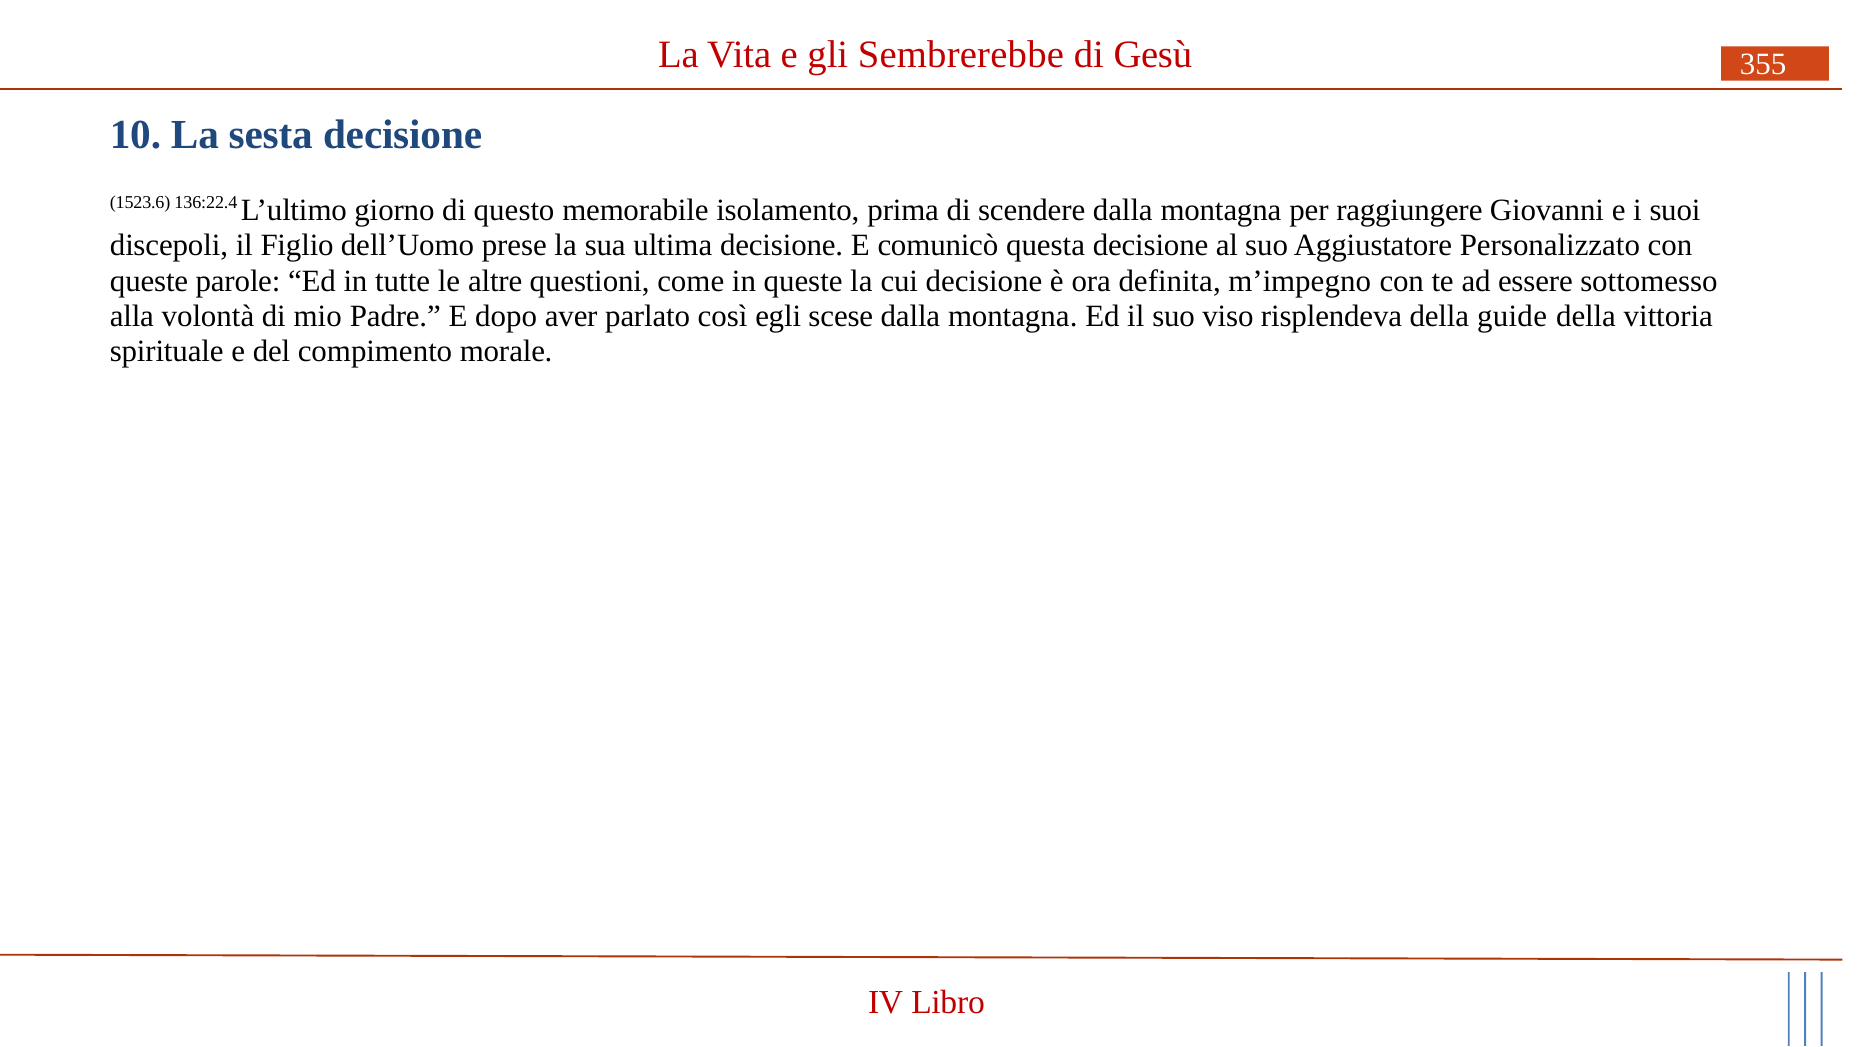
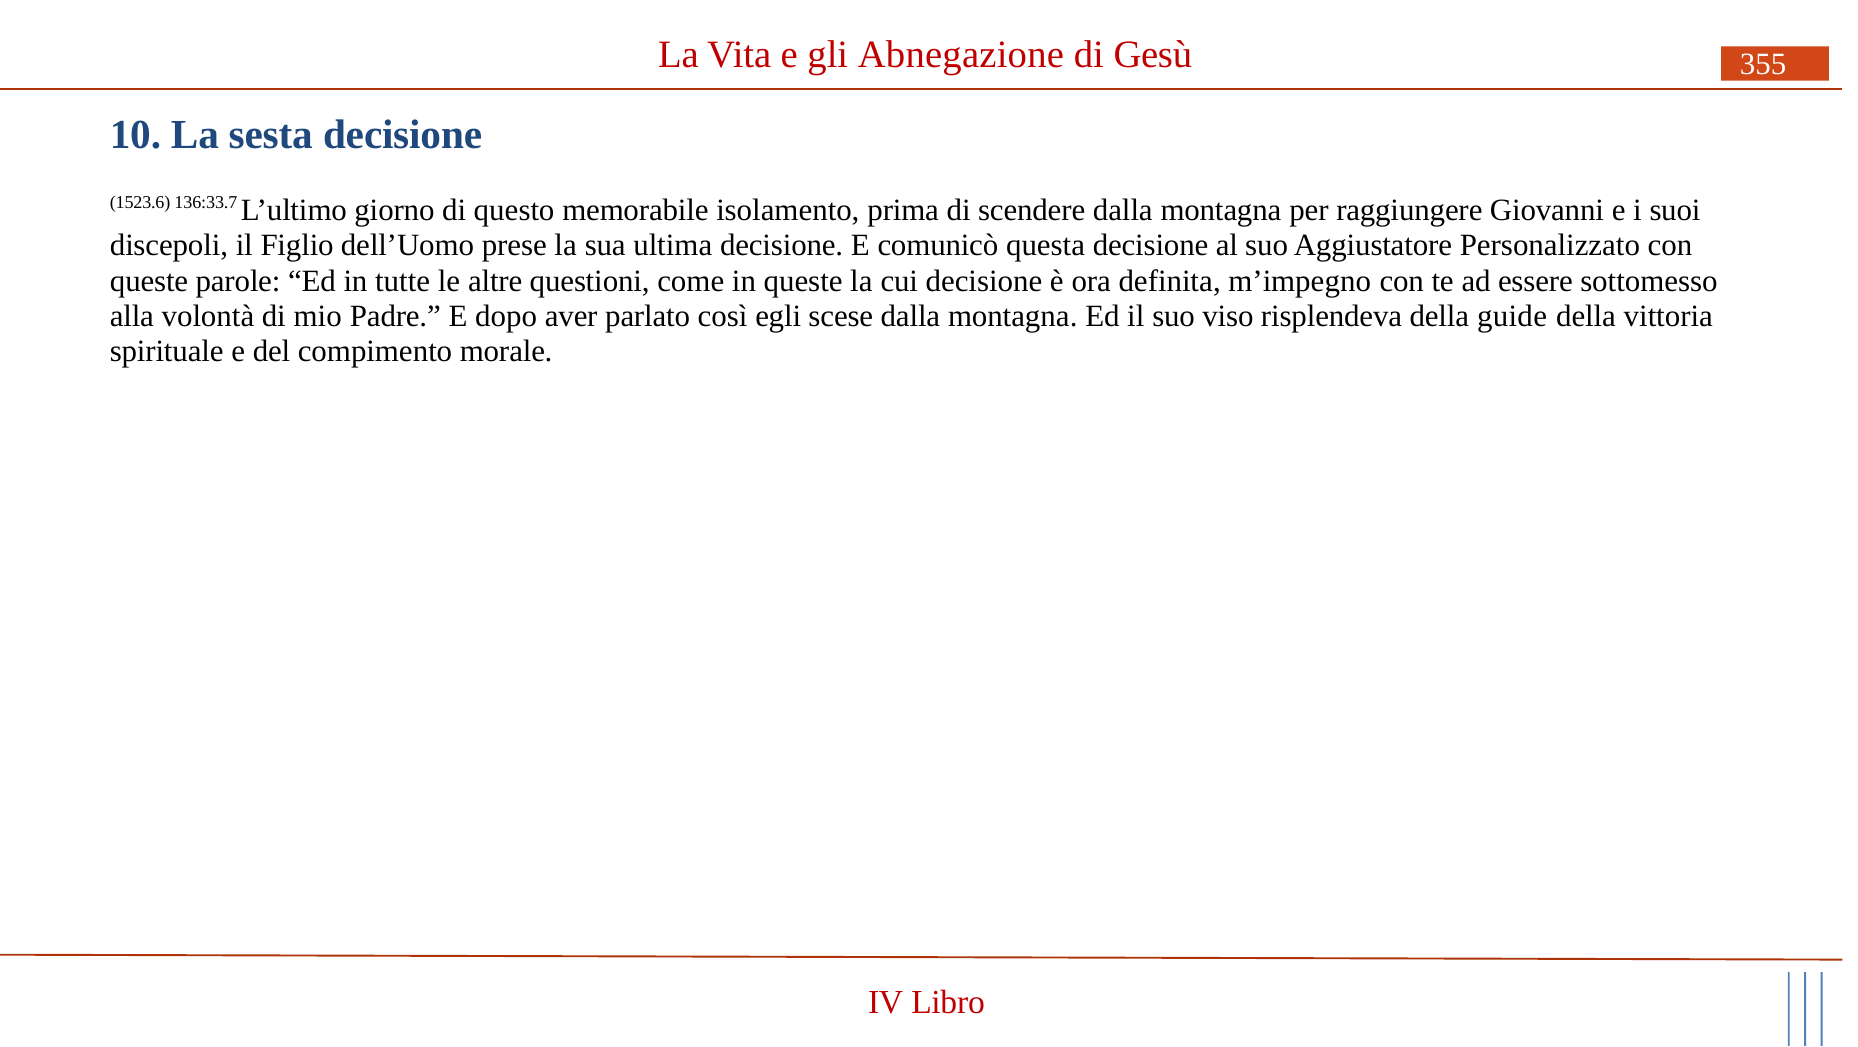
Sembrerebbe: Sembrerebbe -> Abnegazione
136:22.4: 136:22.4 -> 136:33.7
